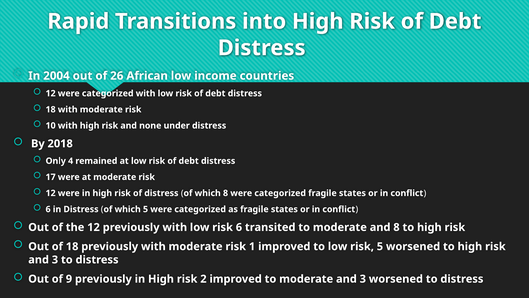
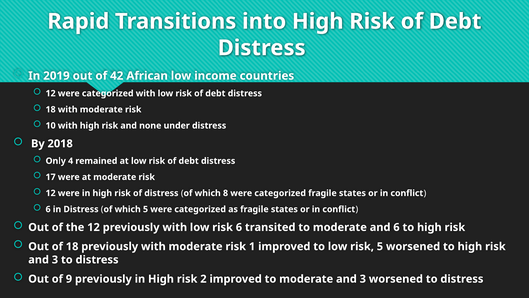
2004: 2004 -> 2019
26: 26 -> 42
and 8: 8 -> 6
